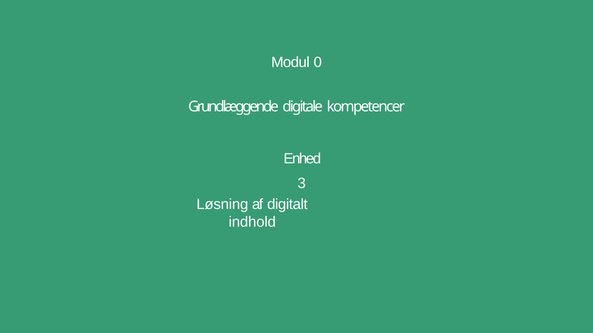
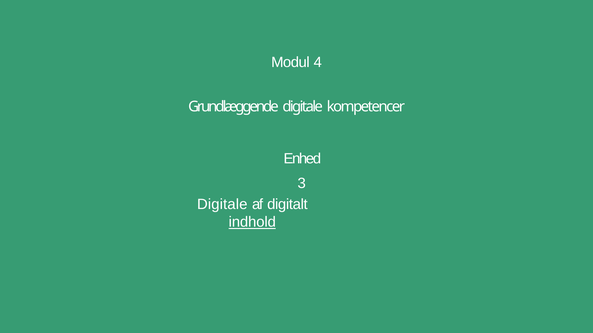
0: 0 -> 4
Løsning at (222, 205): Løsning -> Digitale
indhold underline: none -> present
